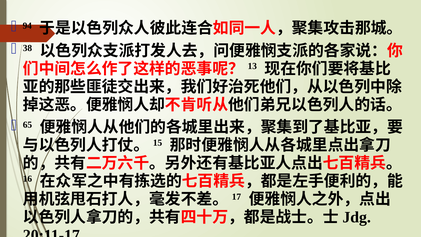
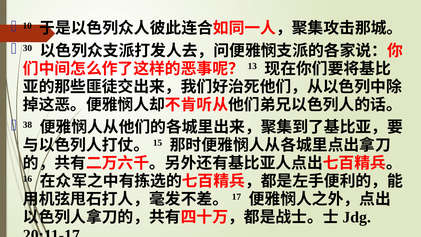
94: 94 -> 10
38: 38 -> 30
65: 65 -> 38
